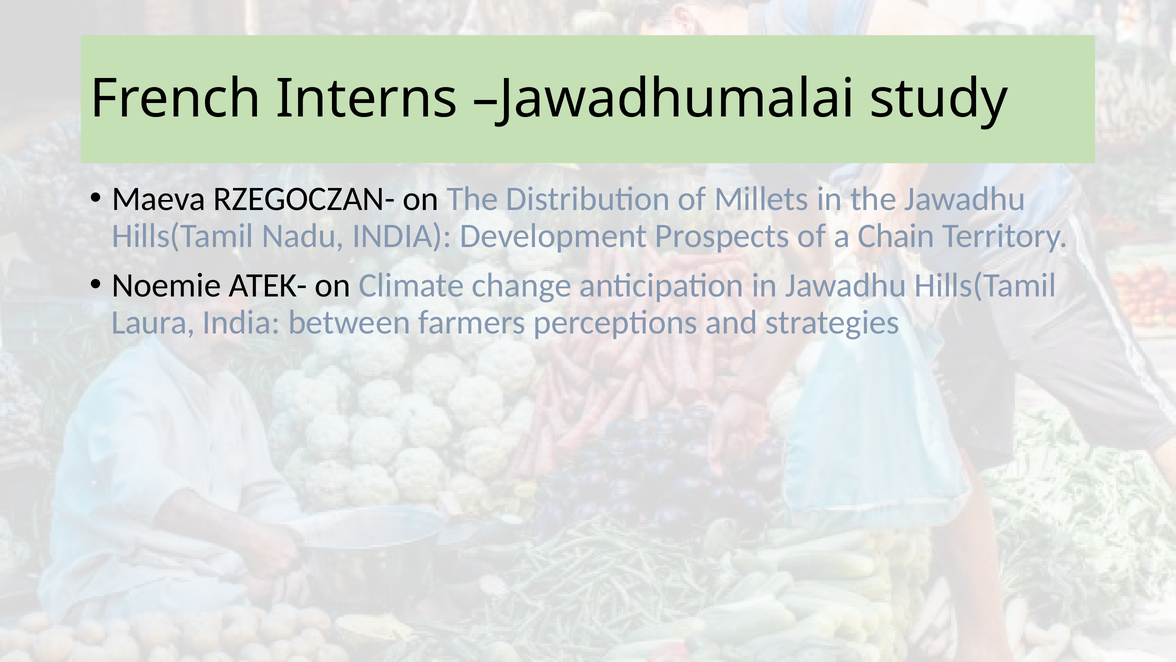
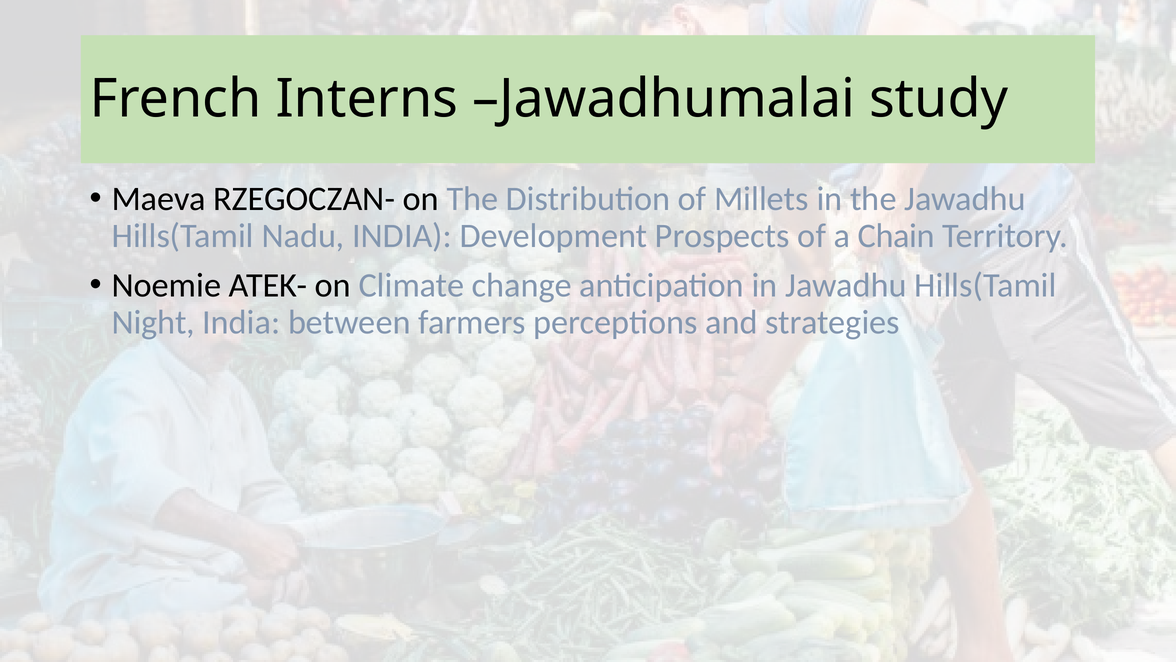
Laura: Laura -> Night
